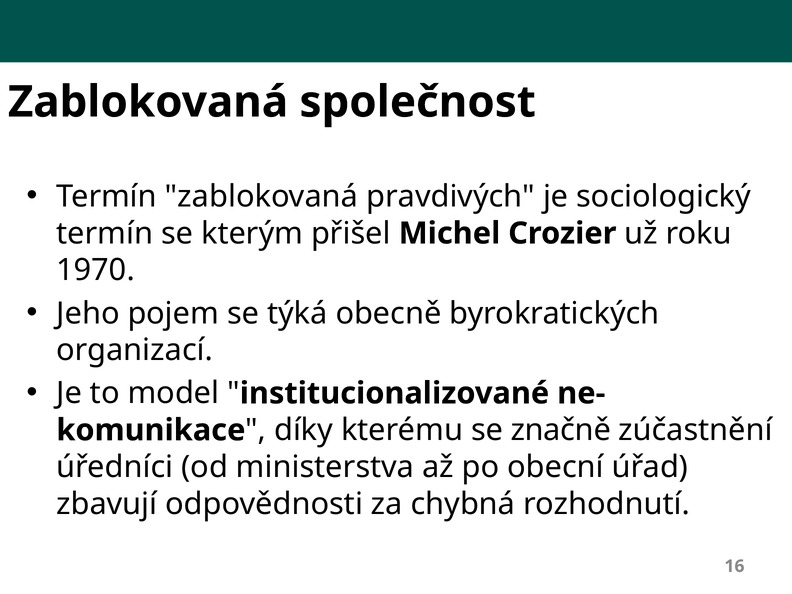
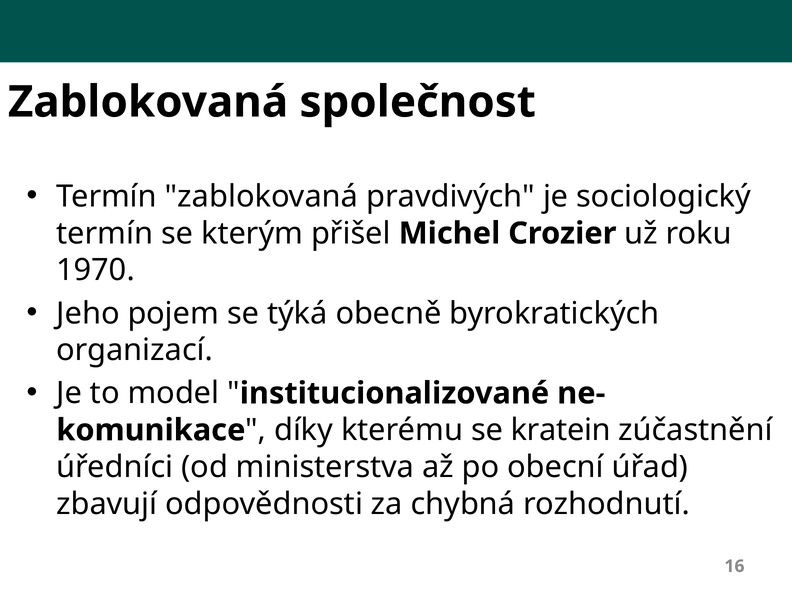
značně: značně -> kratein
